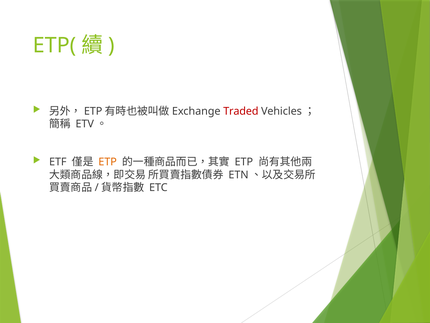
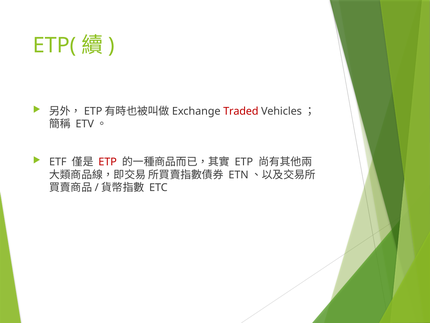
ETP at (108, 162) colour: orange -> red
